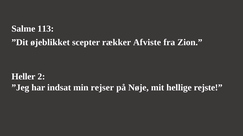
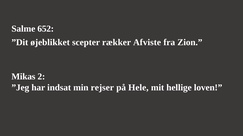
113: 113 -> 652
Heller: Heller -> Mikas
Nøje: Nøje -> Hele
rejste: rejste -> loven
